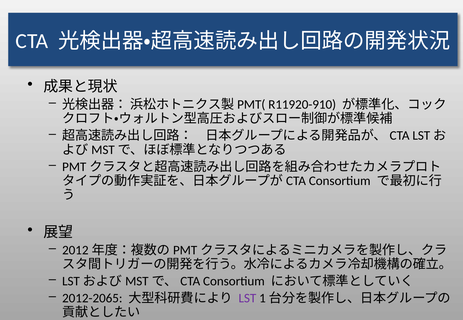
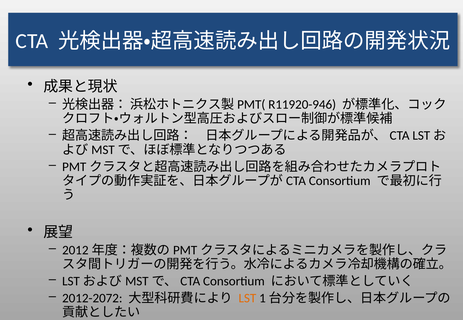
R11920-910: R11920-910 -> R11920-946
2012-2065: 2012-2065 -> 2012-2072
LST colour: purple -> orange
